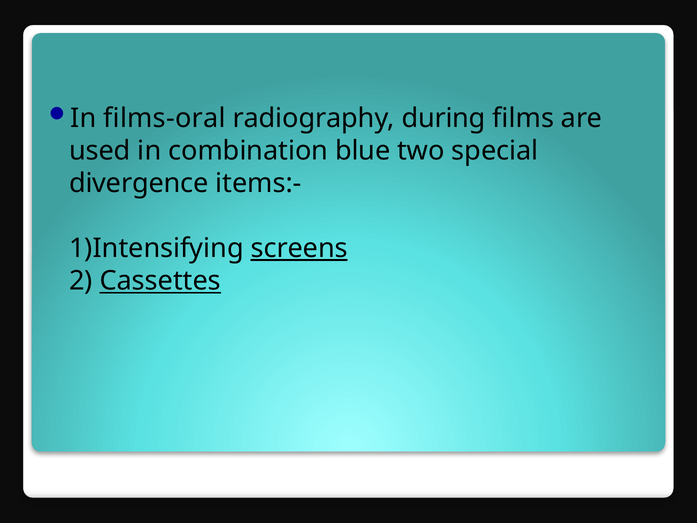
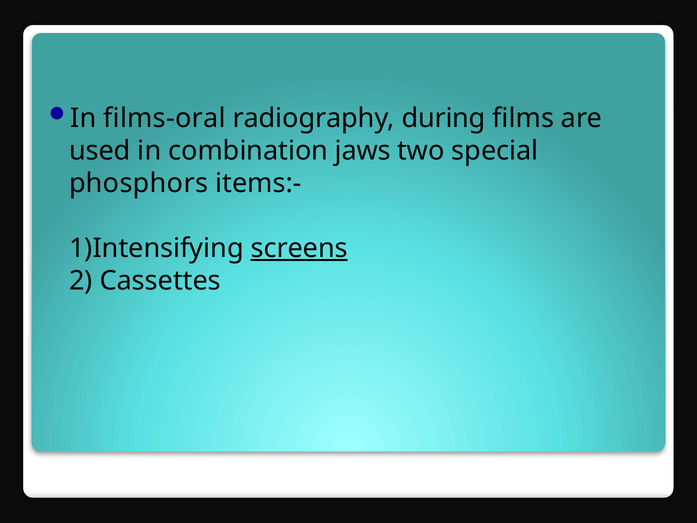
blue: blue -> jaws
divergence: divergence -> phosphors
Cassettes underline: present -> none
